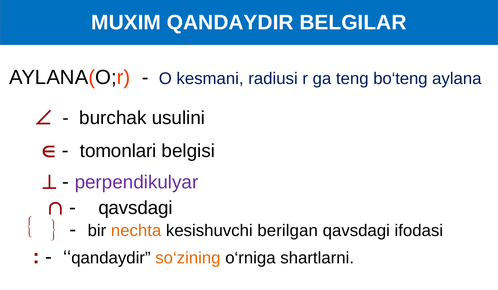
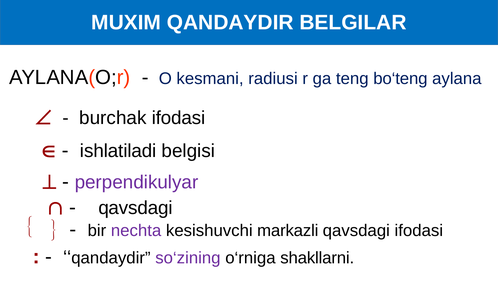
burchak usulini: usulini -> ifodasi
tomonlari: tomonlari -> ishlatiladi
nechta colour: orange -> purple
berilgan: berilgan -> markazli
so‘zining colour: orange -> purple
shartlarni: shartlarni -> shakllarni
